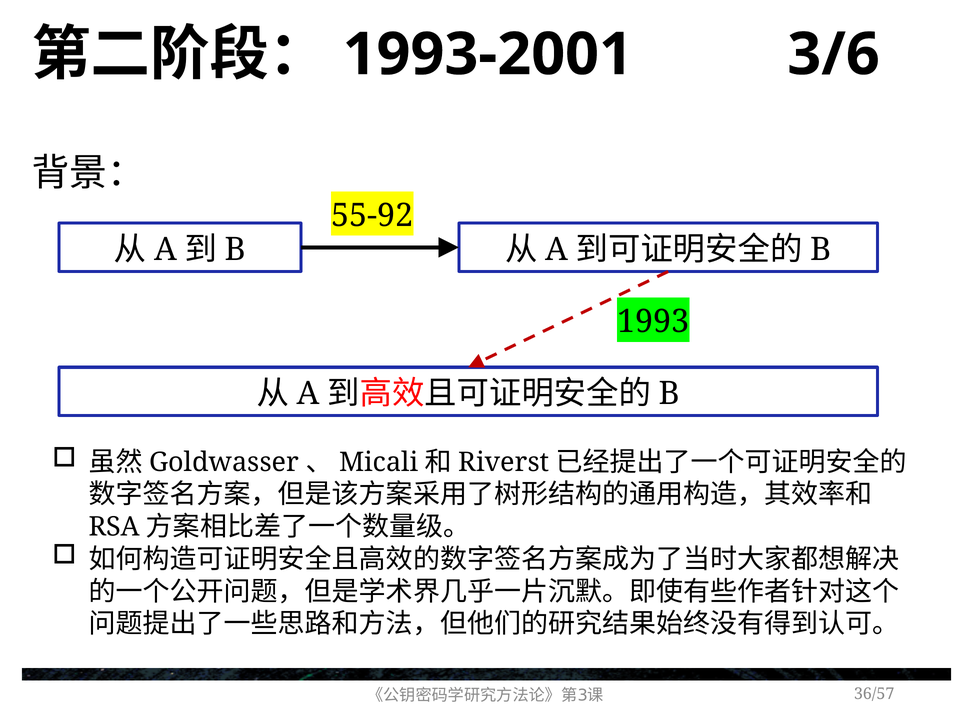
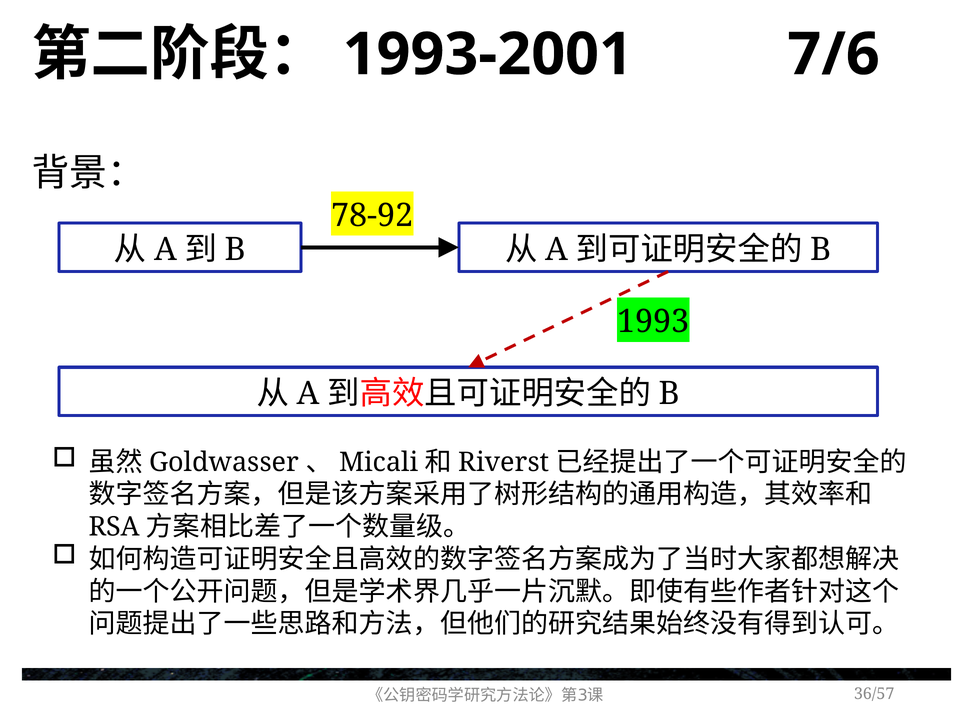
3/6: 3/6 -> 7/6
55-92: 55-92 -> 78-92
